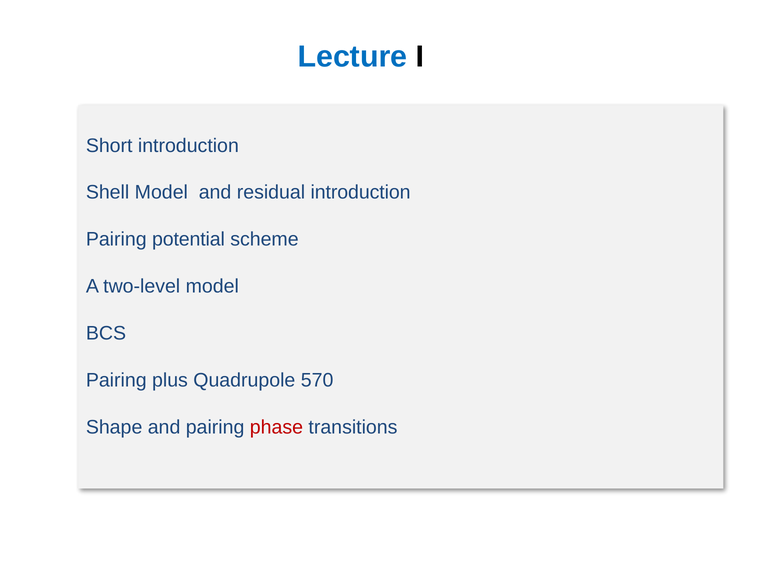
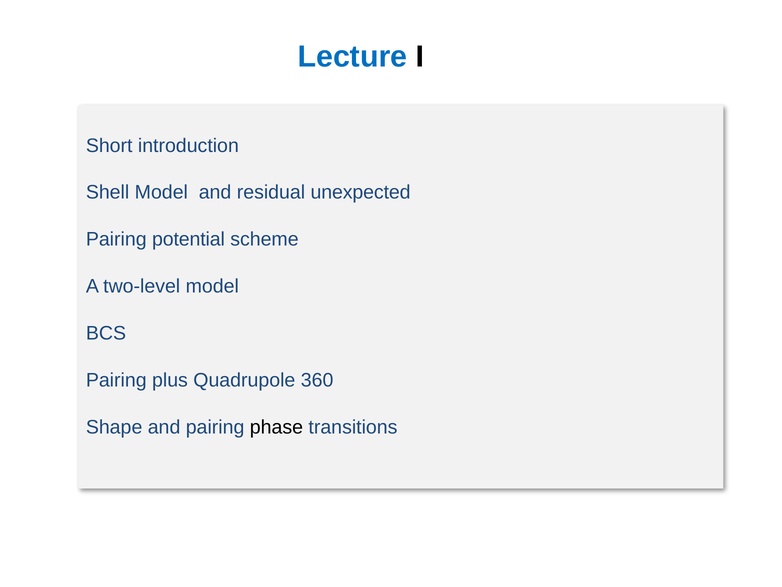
residual introduction: introduction -> unexpected
570: 570 -> 360
phase colour: red -> black
